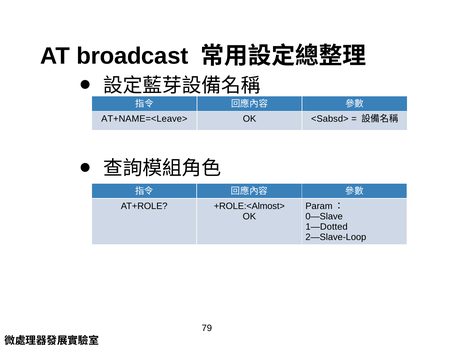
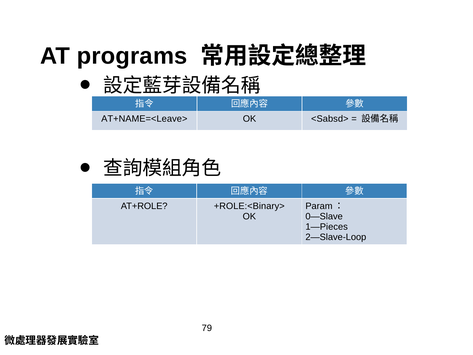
broadcast: broadcast -> programs
+ROLE:<Almost>: +ROLE:<Almost> -> +ROLE:<Binary>
1―Dotted: 1―Dotted -> 1―Pieces
